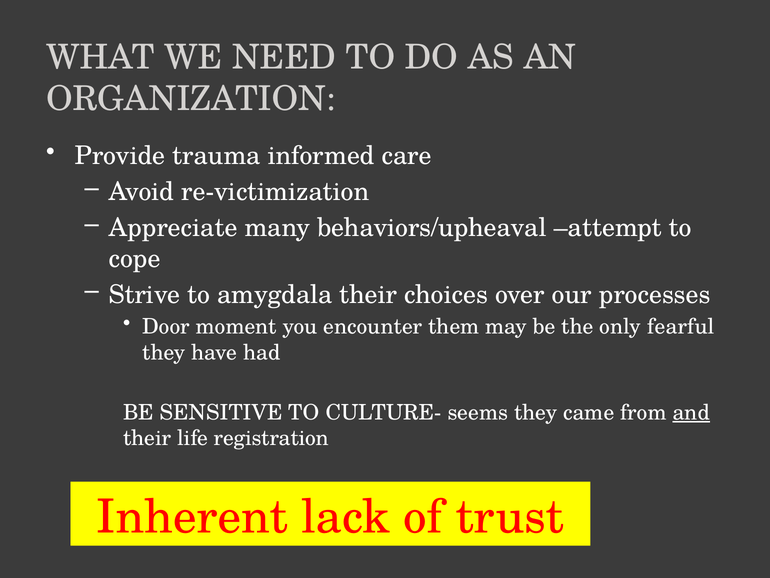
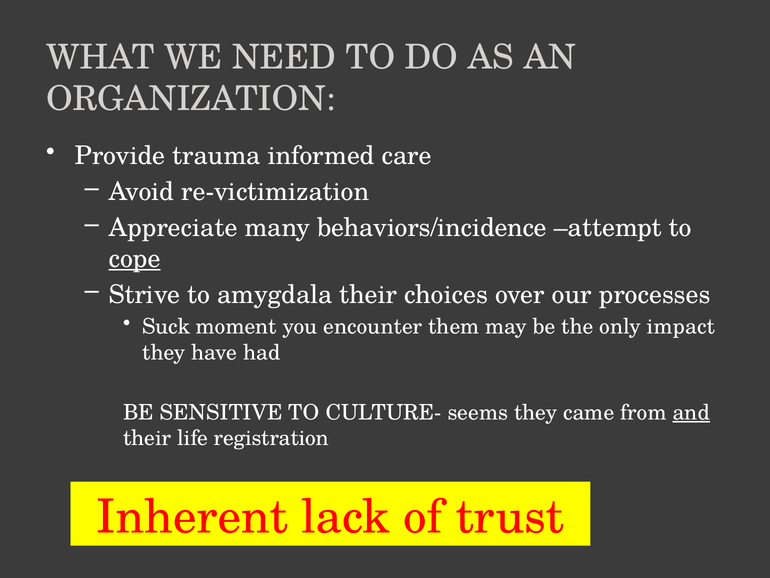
behaviors/upheaval: behaviors/upheaval -> behaviors/incidence
cope underline: none -> present
Door: Door -> Suck
fearful: fearful -> impact
